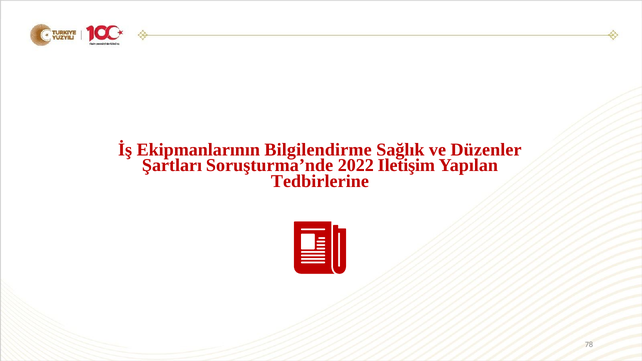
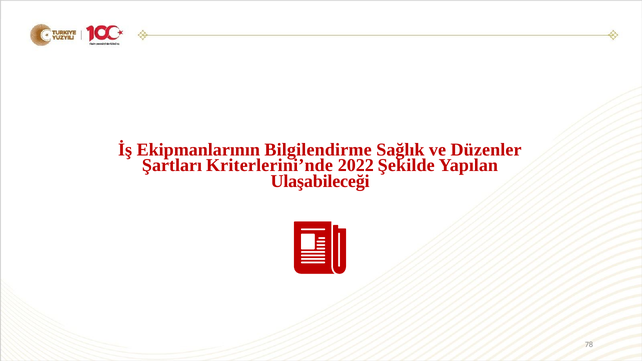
Soruşturma’nde: Soruşturma’nde -> Kriterlerini’nde
Iletişim: Iletişim -> Şekilde
Tedbirlerine: Tedbirlerine -> Ulaşabileceği
